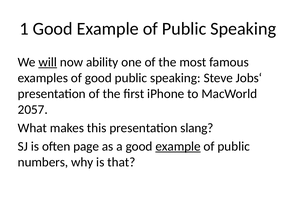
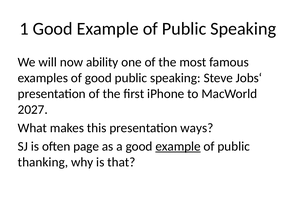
will underline: present -> none
2057: 2057 -> 2027
slang: slang -> ways
numbers: numbers -> thanking
